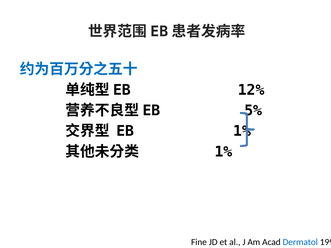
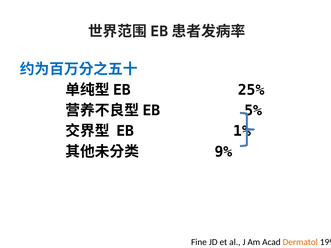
12%: 12% -> 25%
1% at (224, 152): 1% -> 9%
Dermatol colour: blue -> orange
